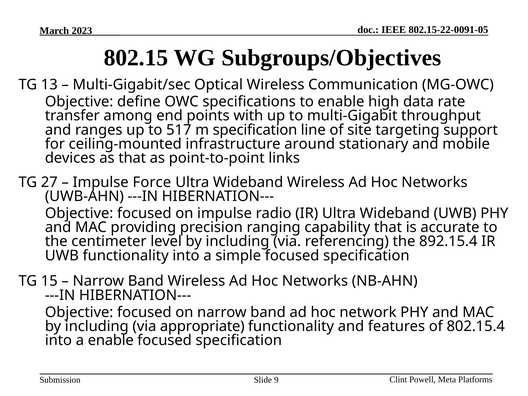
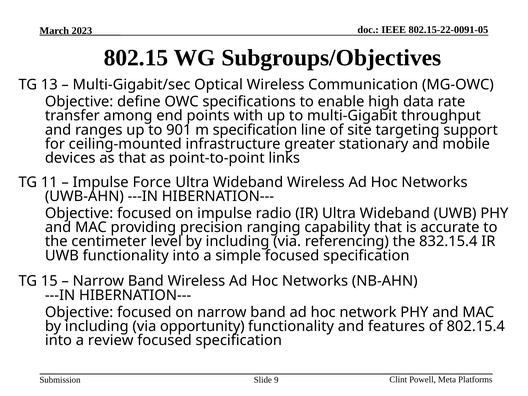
517: 517 -> 901
around: around -> greater
27: 27 -> 11
892.15.4: 892.15.4 -> 832.15.4
appropriate: appropriate -> opportunity
a enable: enable -> review
